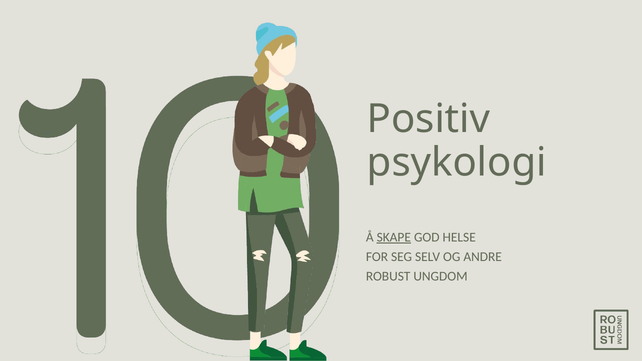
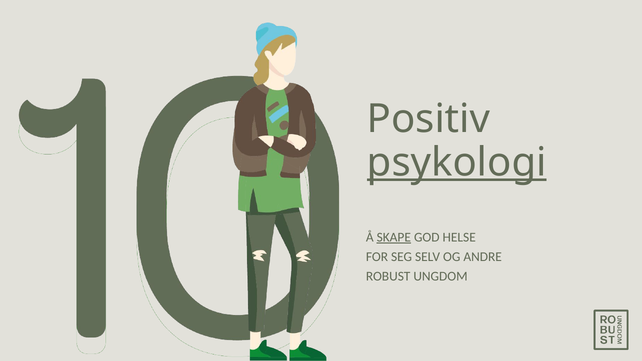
psykologi underline: none -> present
